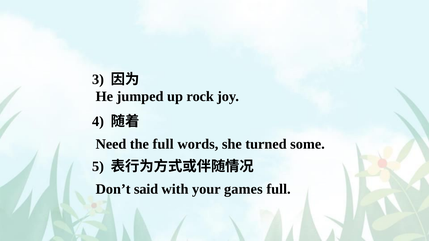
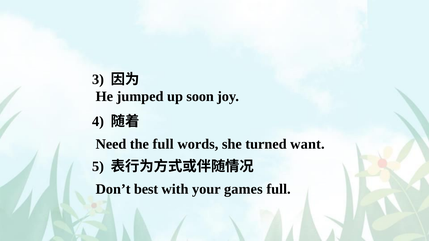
rock: rock -> soon
some: some -> want
said: said -> best
